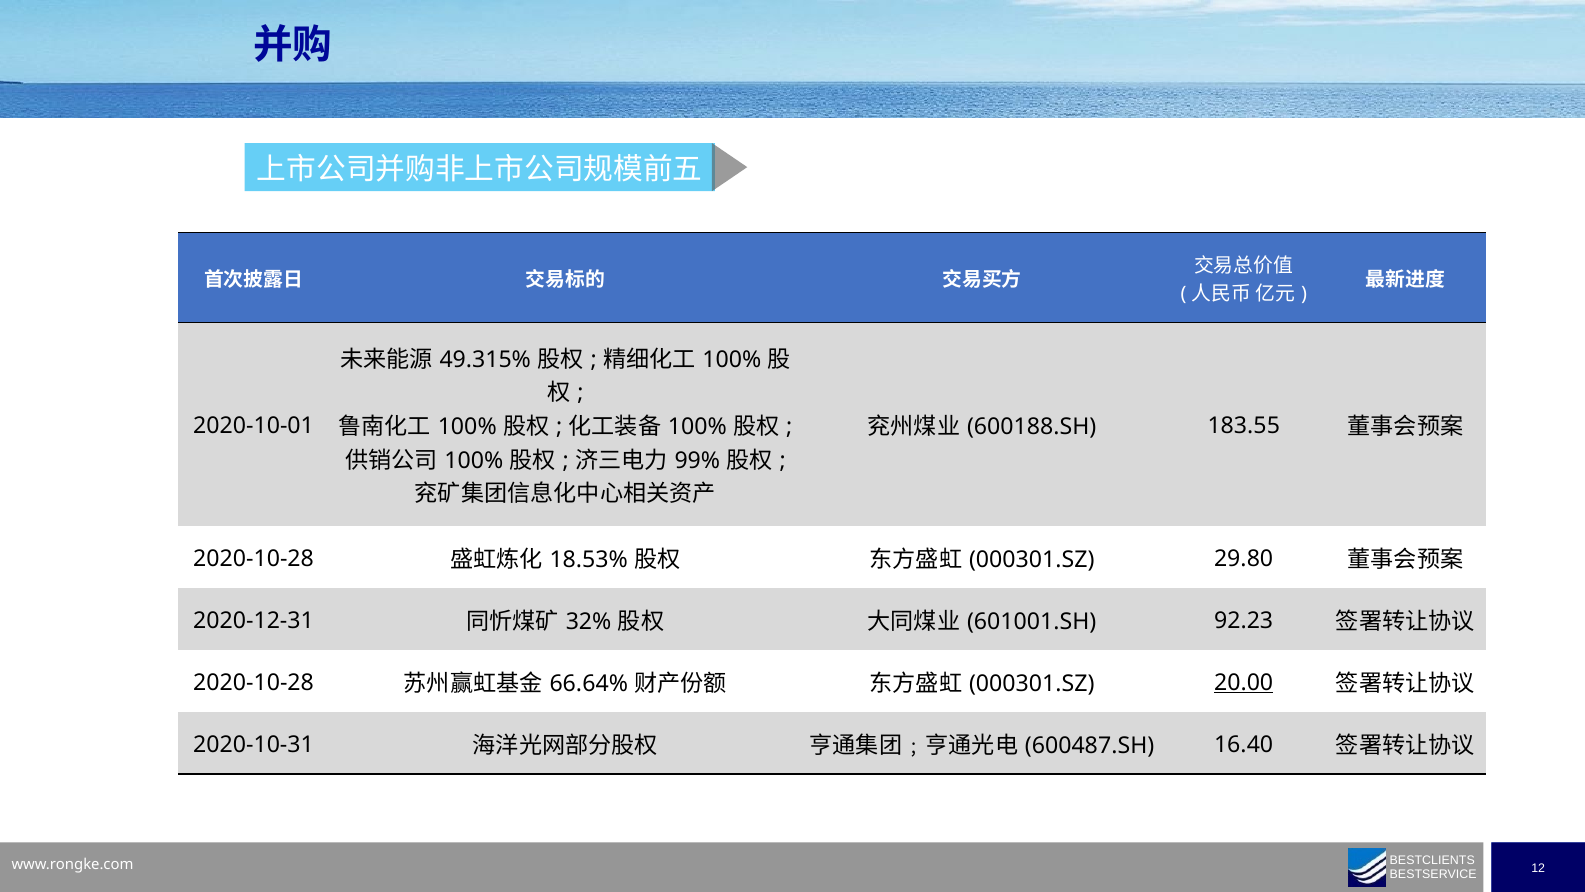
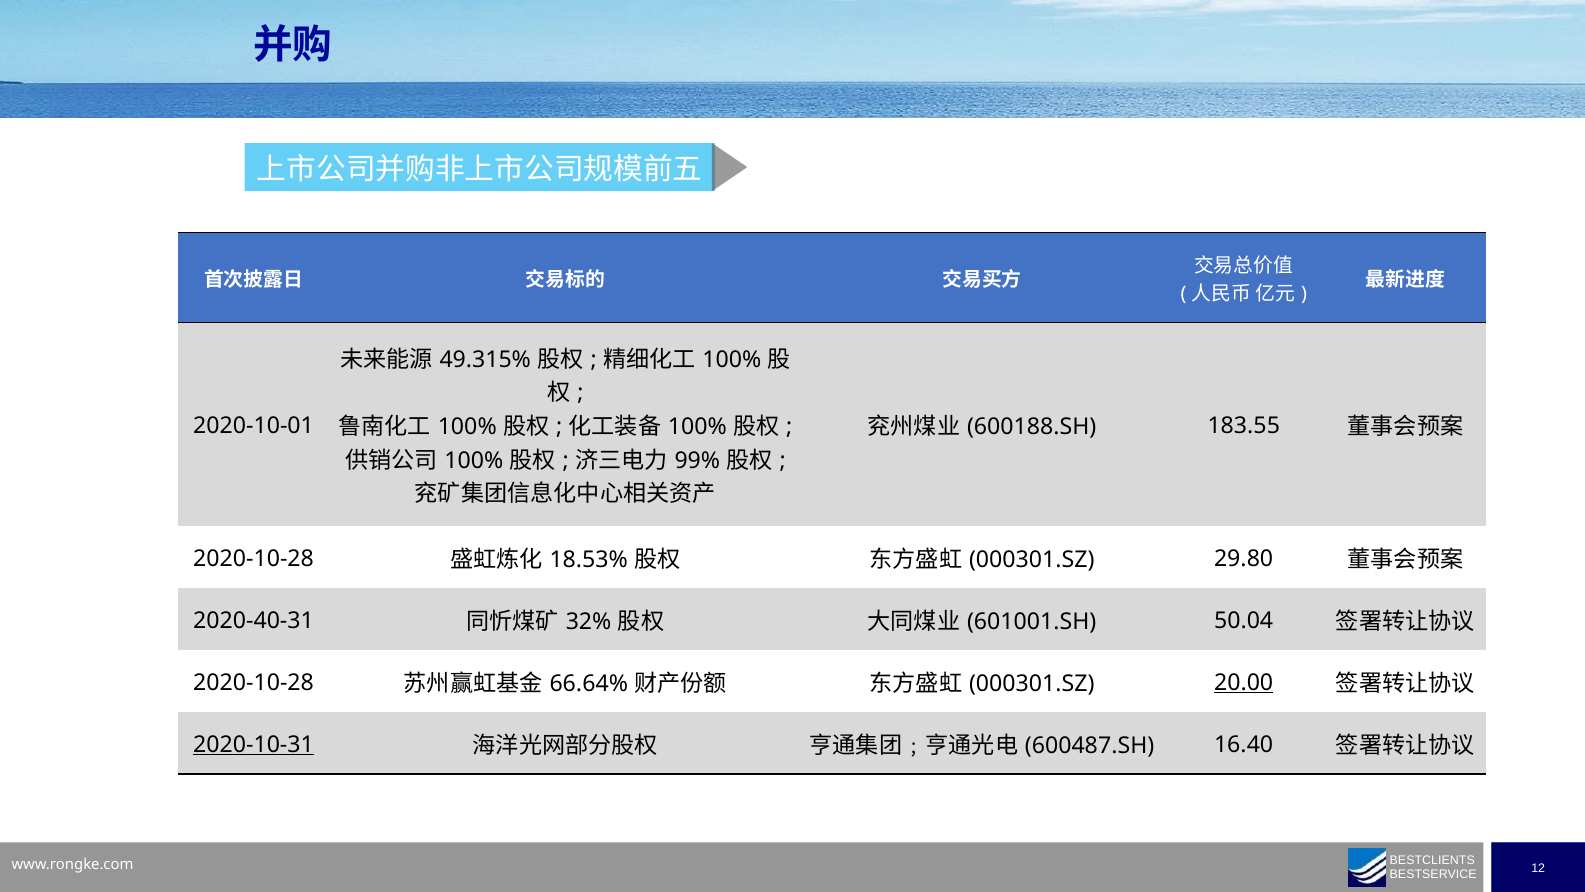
2020-12-31: 2020-12-31 -> 2020-40-31
92.23: 92.23 -> 50.04
2020-10-31 underline: none -> present
